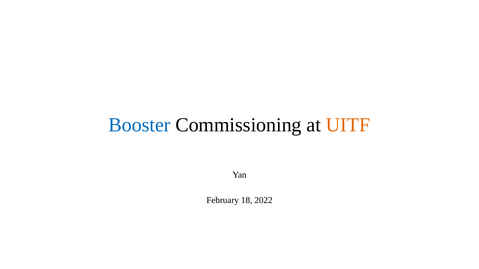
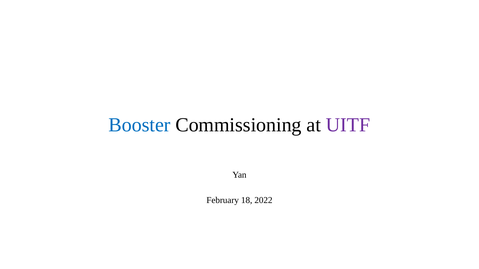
UITF colour: orange -> purple
